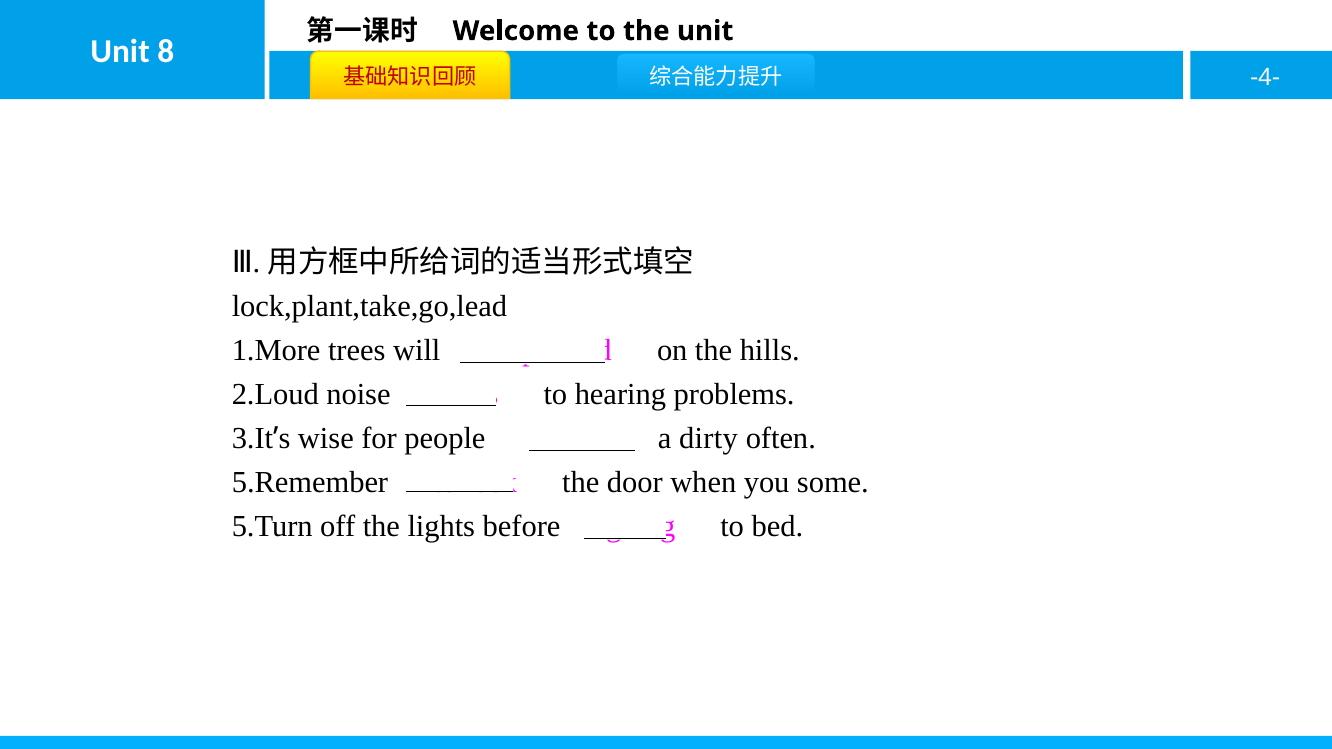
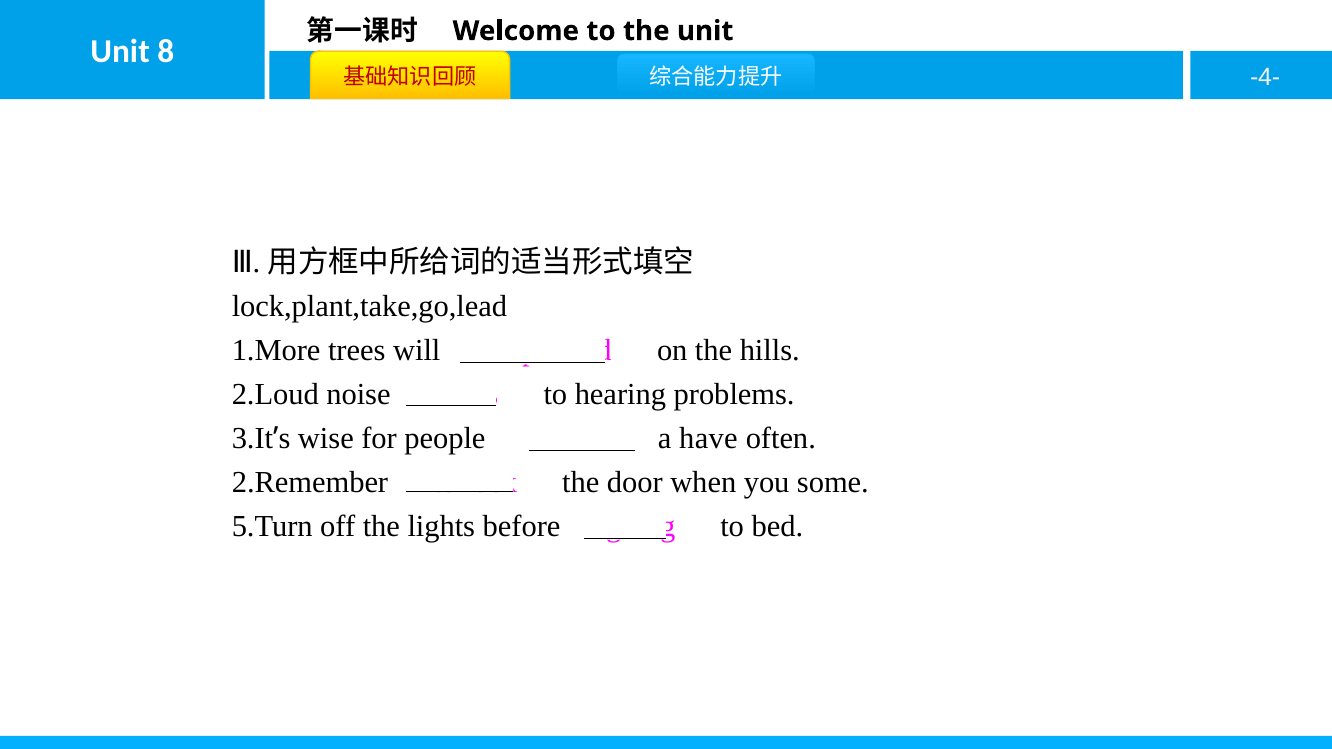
dirty: dirty -> have
5.Remember: 5.Remember -> 2.Remember
